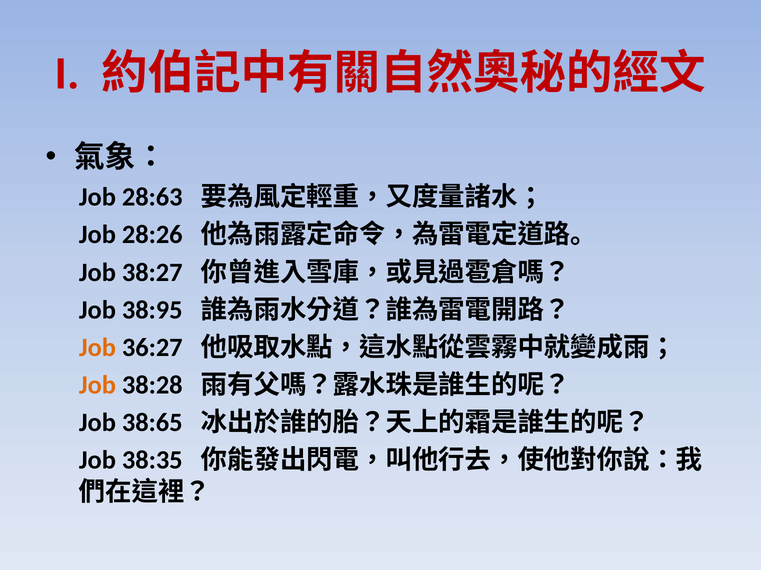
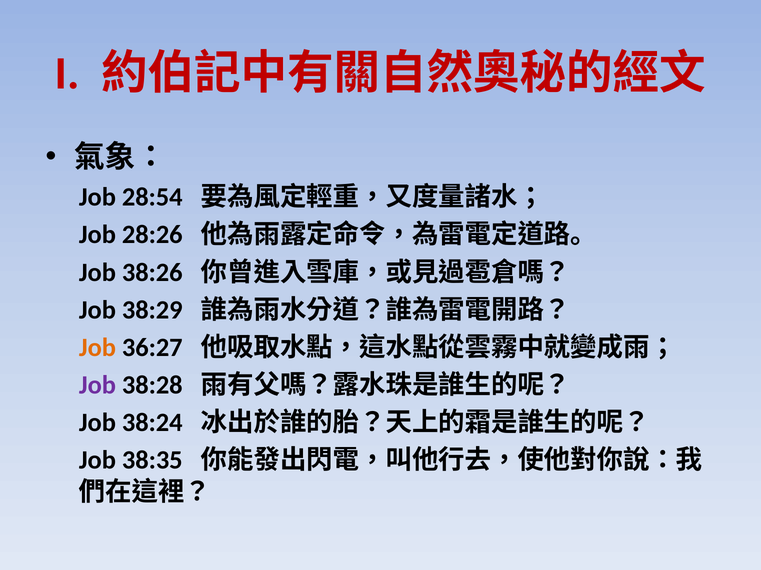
28:63: 28:63 -> 28:54
38:27: 38:27 -> 38:26
38:95: 38:95 -> 38:29
Job at (97, 386) colour: orange -> purple
38:65: 38:65 -> 38:24
